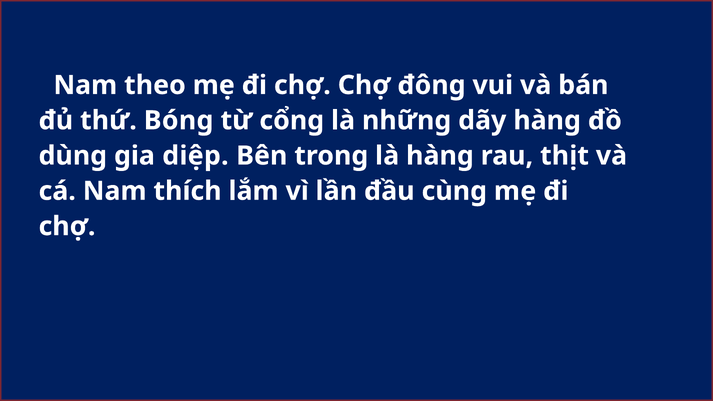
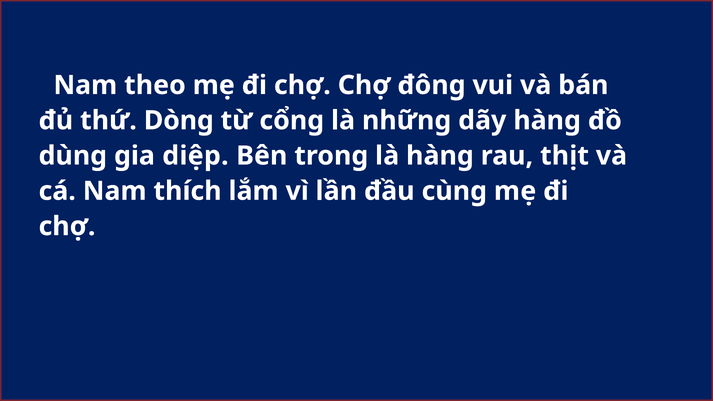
Bóng: Bóng -> Dòng
